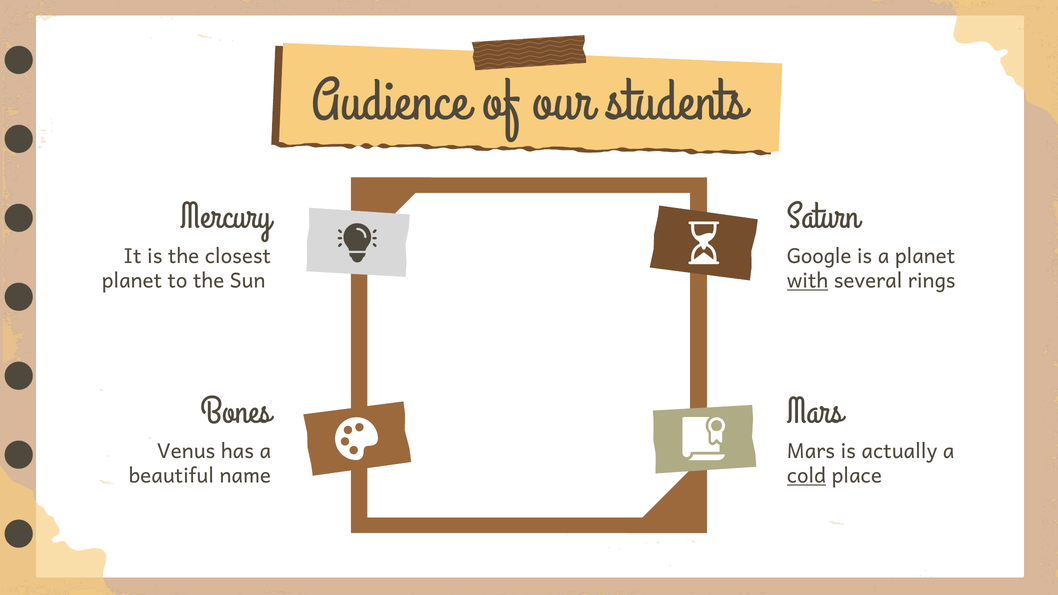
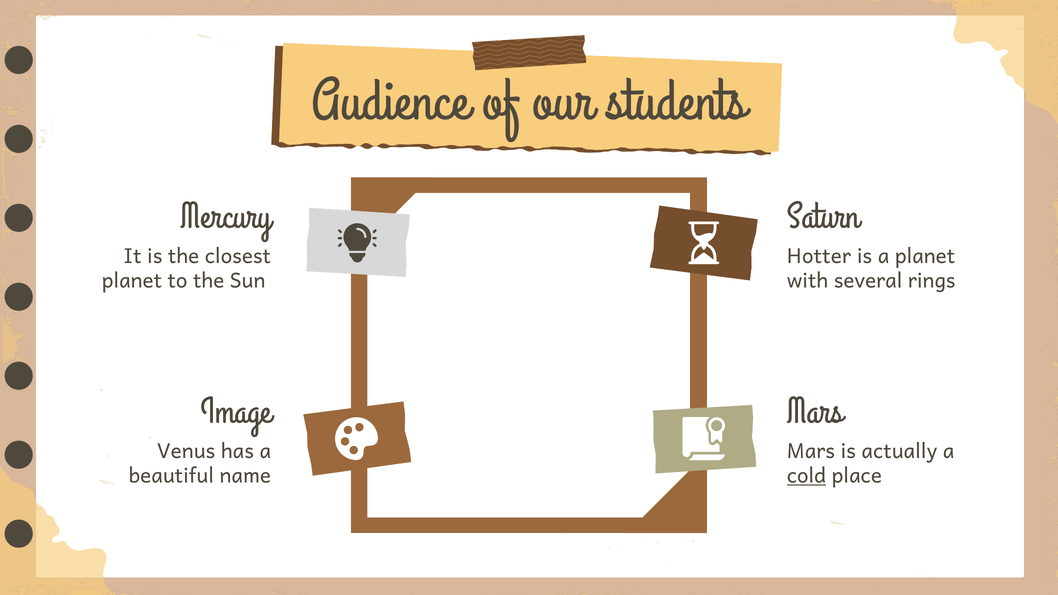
Google: Google -> Hotter
with underline: present -> none
Bones: Bones -> Image
